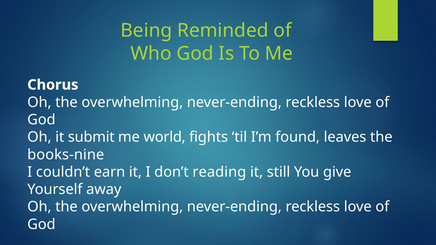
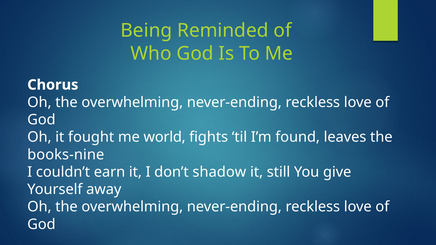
submit: submit -> fought
reading: reading -> shadow
